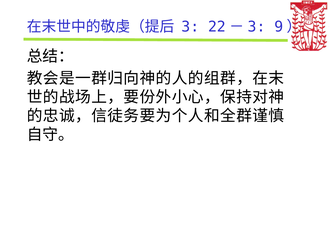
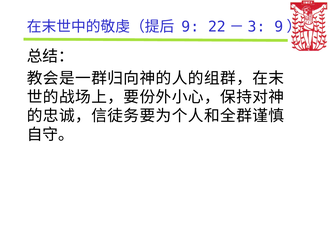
3: 3 -> 9
